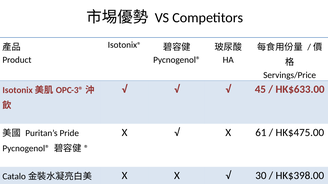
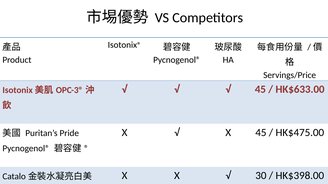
X 61: 61 -> 45
